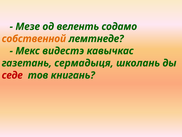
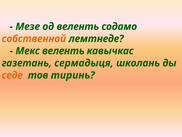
Мекс видестэ: видестэ -> веленть
седе colour: red -> orange
книгань: книгань -> тиринь
